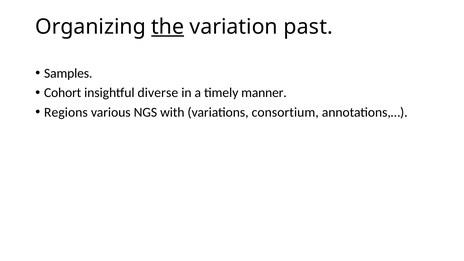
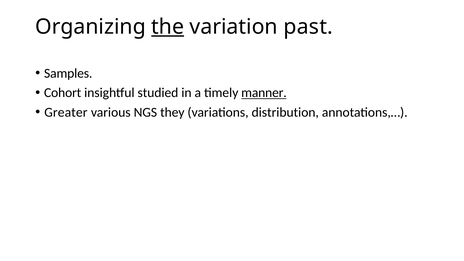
diverse: diverse -> studied
manner underline: none -> present
Regions: Regions -> Greater
with: with -> they
consortium: consortium -> distribution
